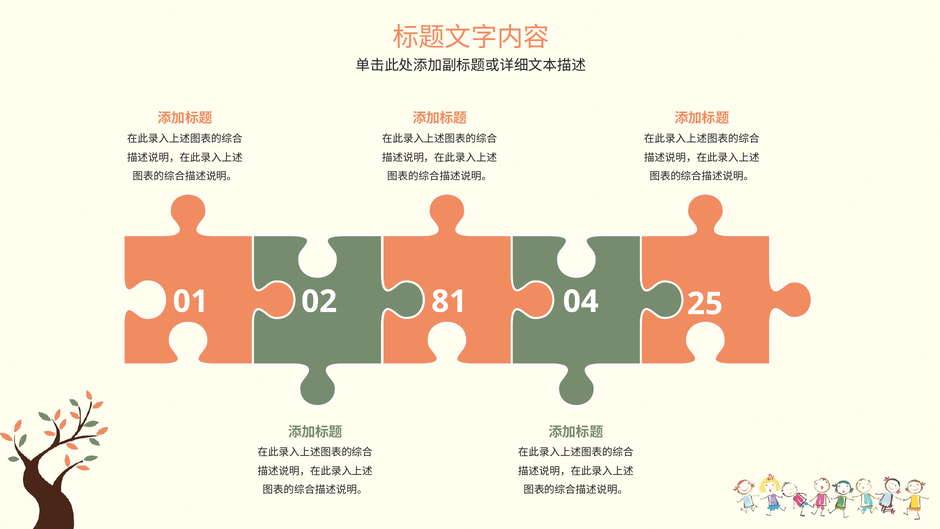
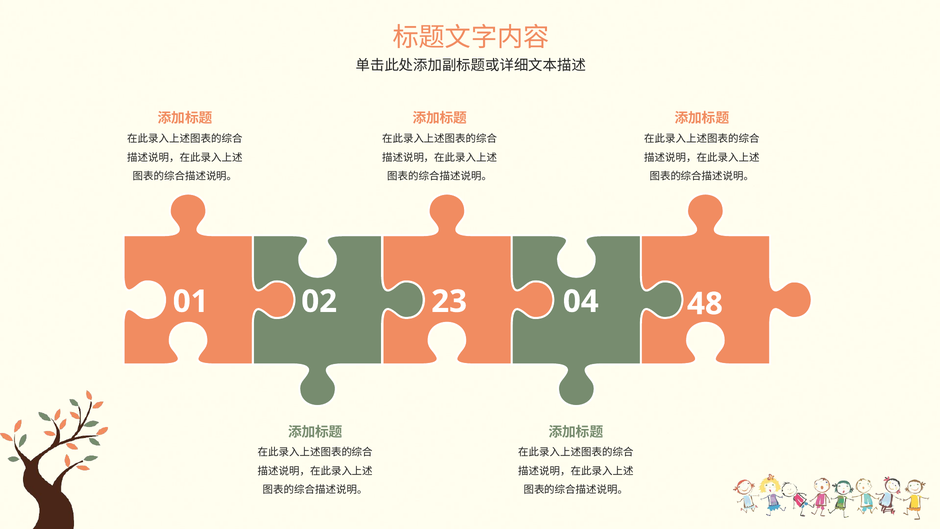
81: 81 -> 23
25: 25 -> 48
